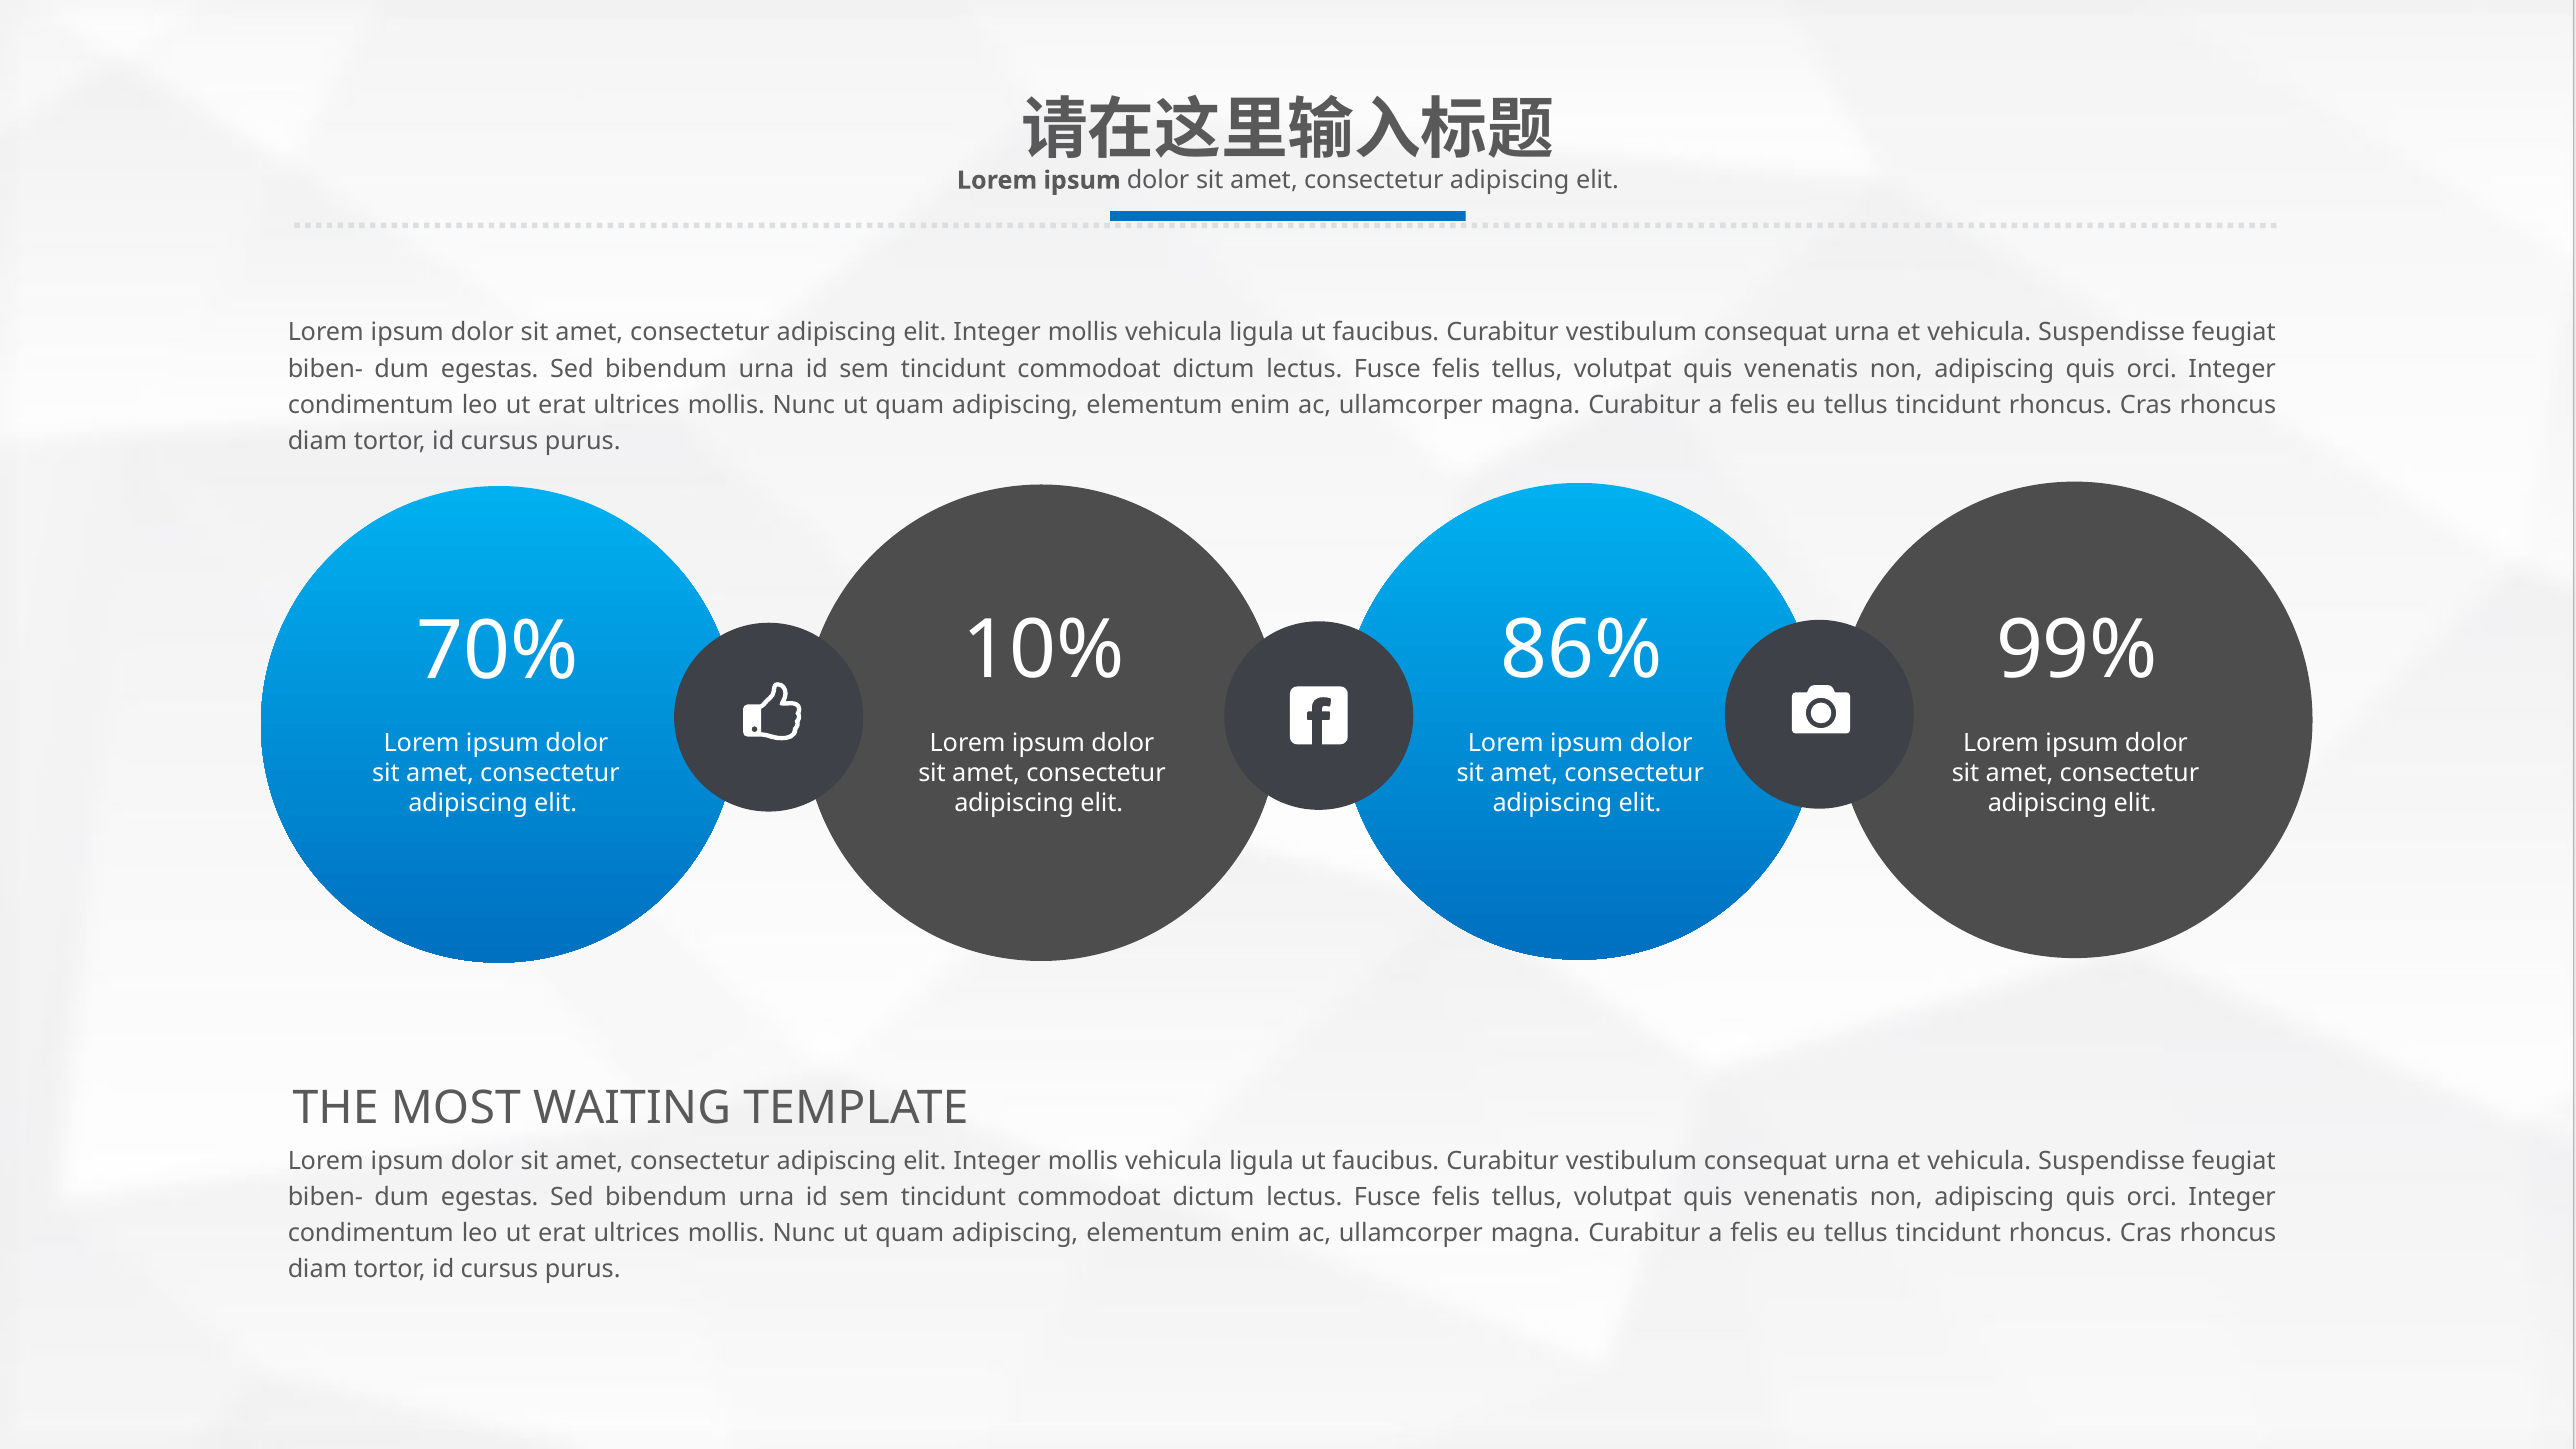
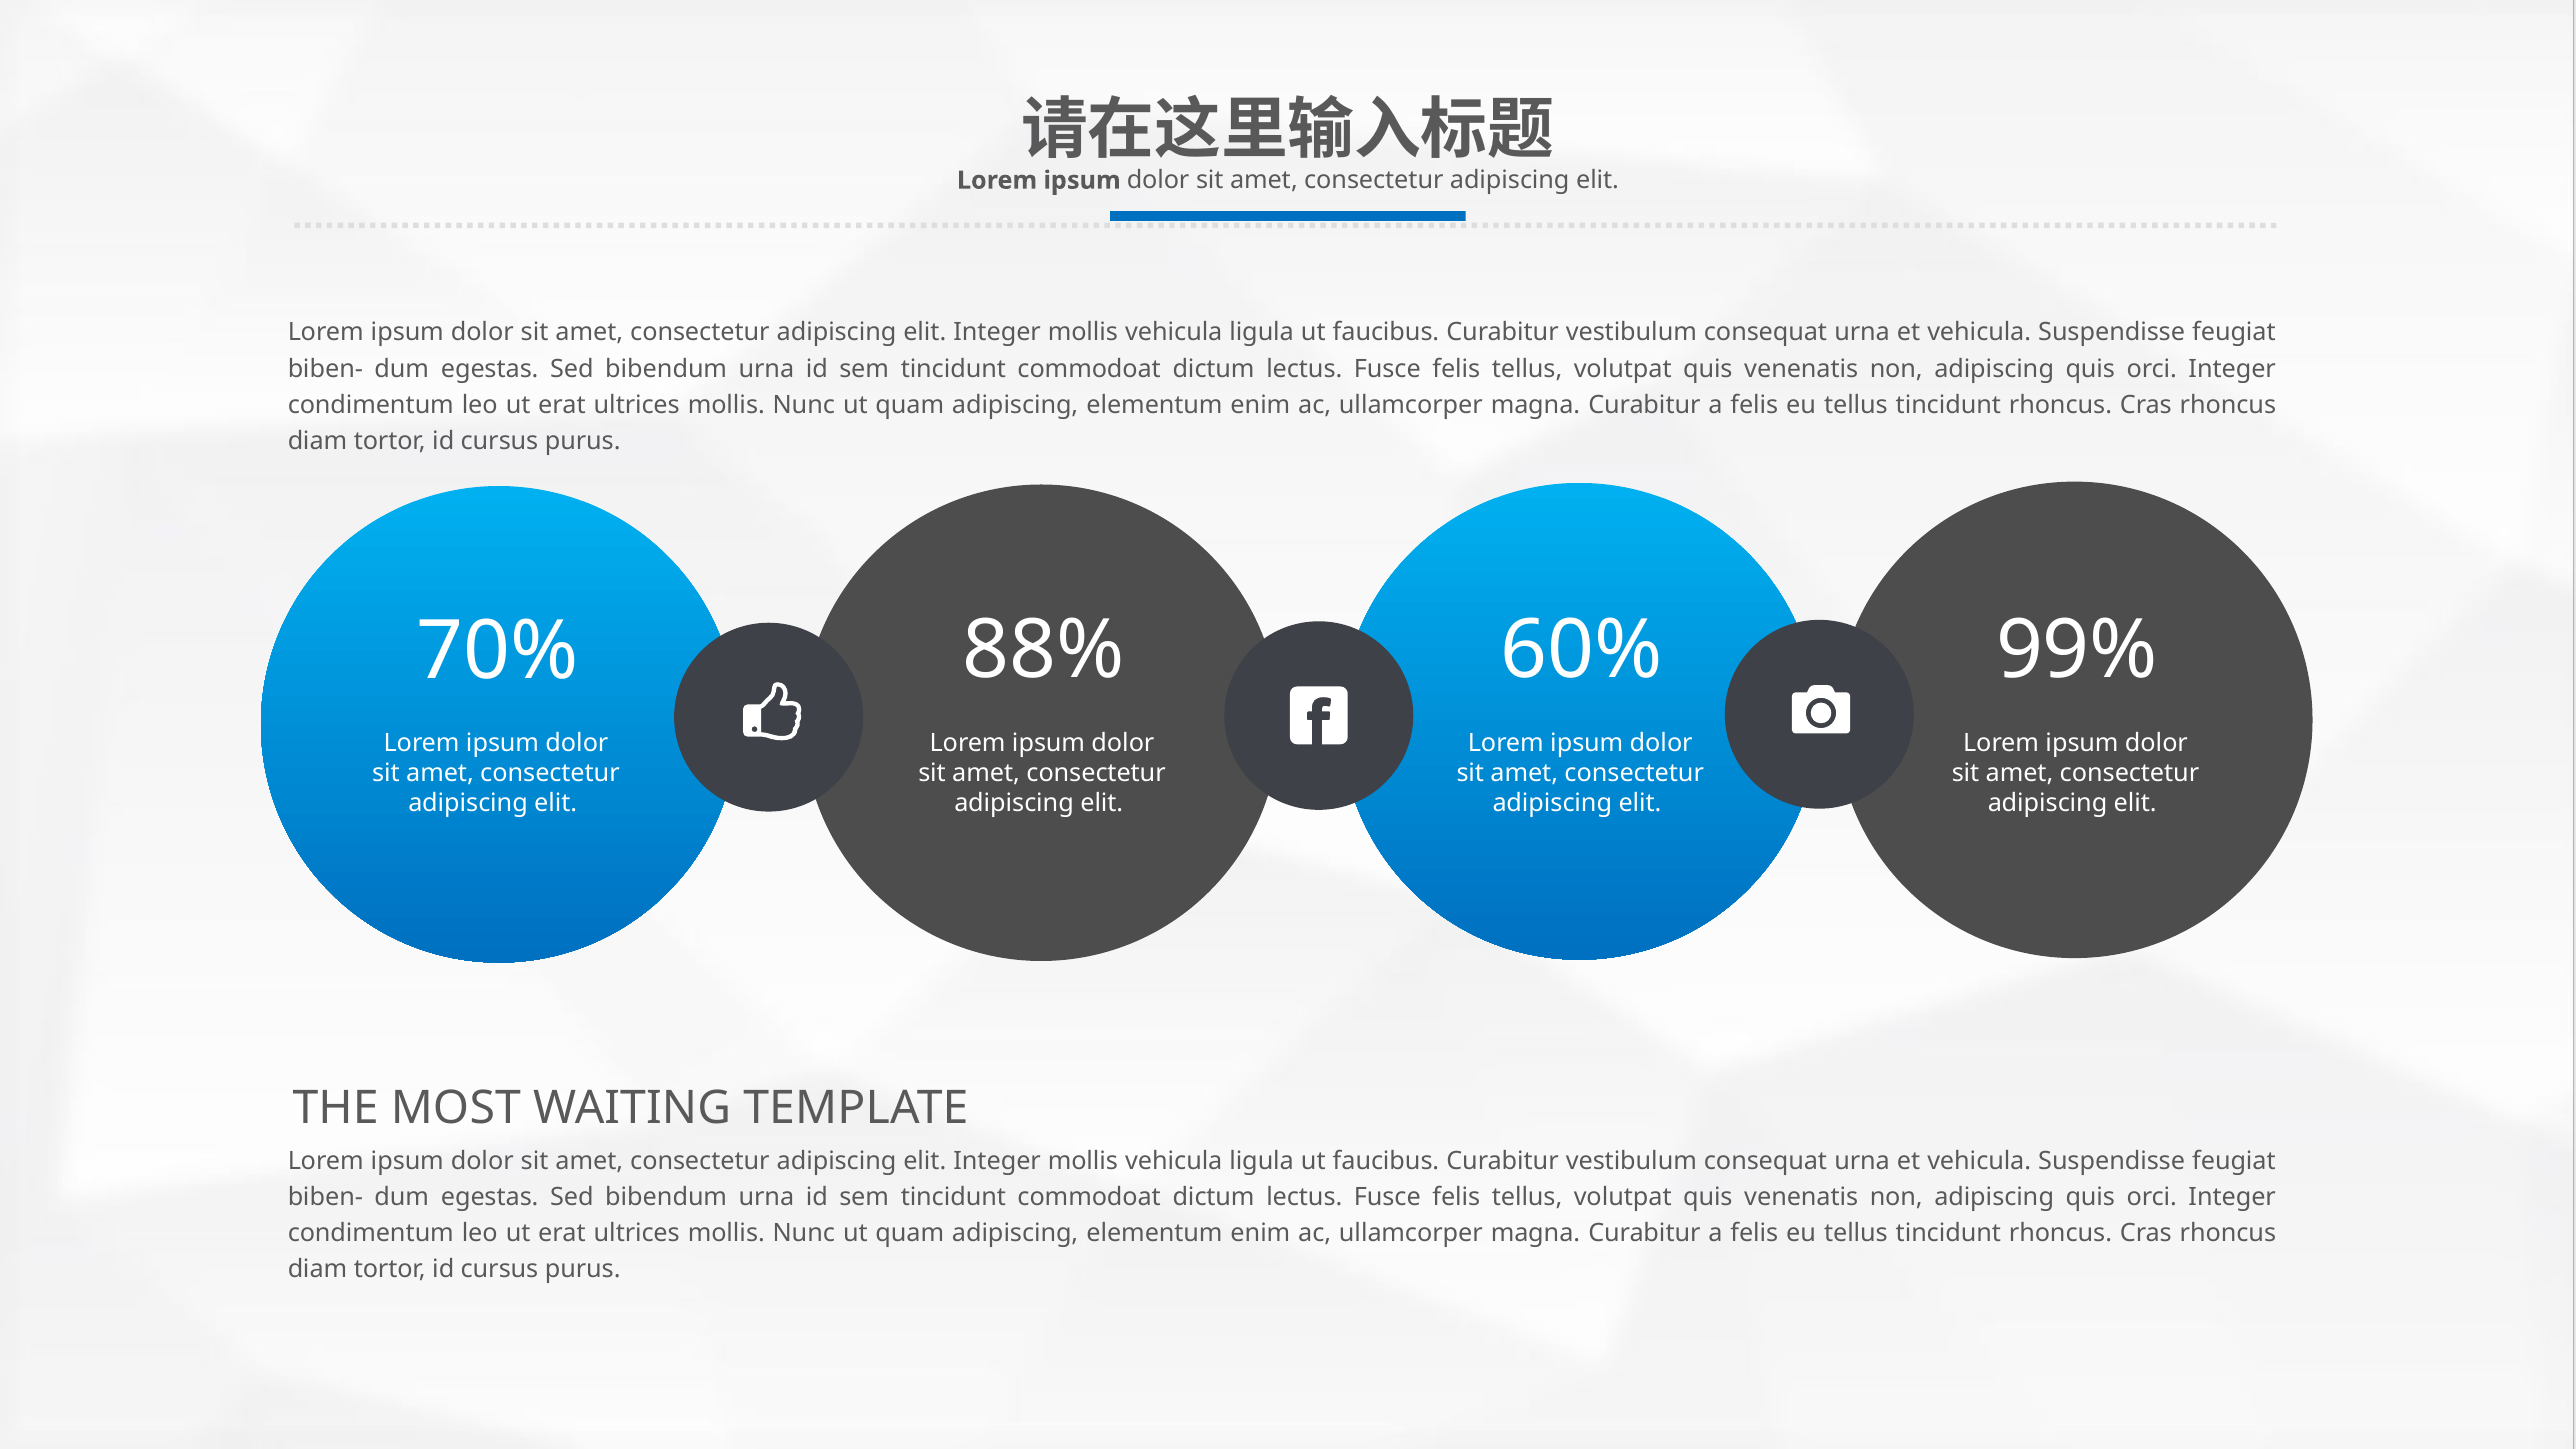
10%: 10% -> 88%
86%: 86% -> 60%
